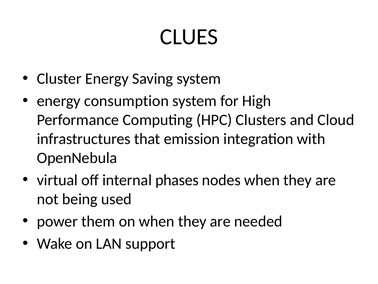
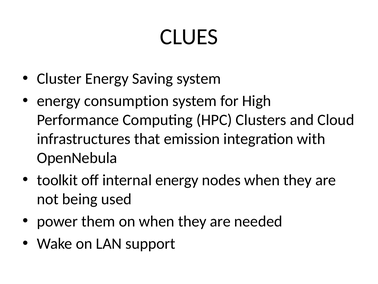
virtual: virtual -> toolkit
internal phases: phases -> energy
